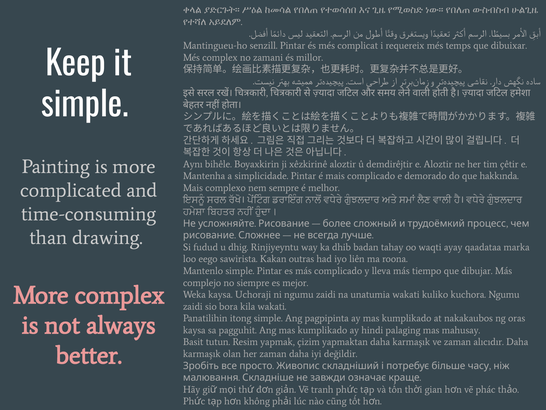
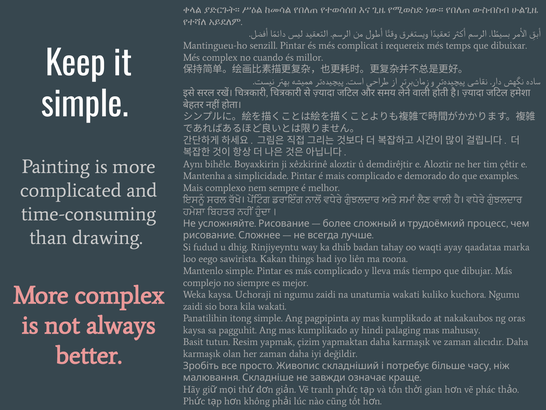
zamani: zamani -> cuando
hakkında: hakkında -> examples
outras: outras -> things
